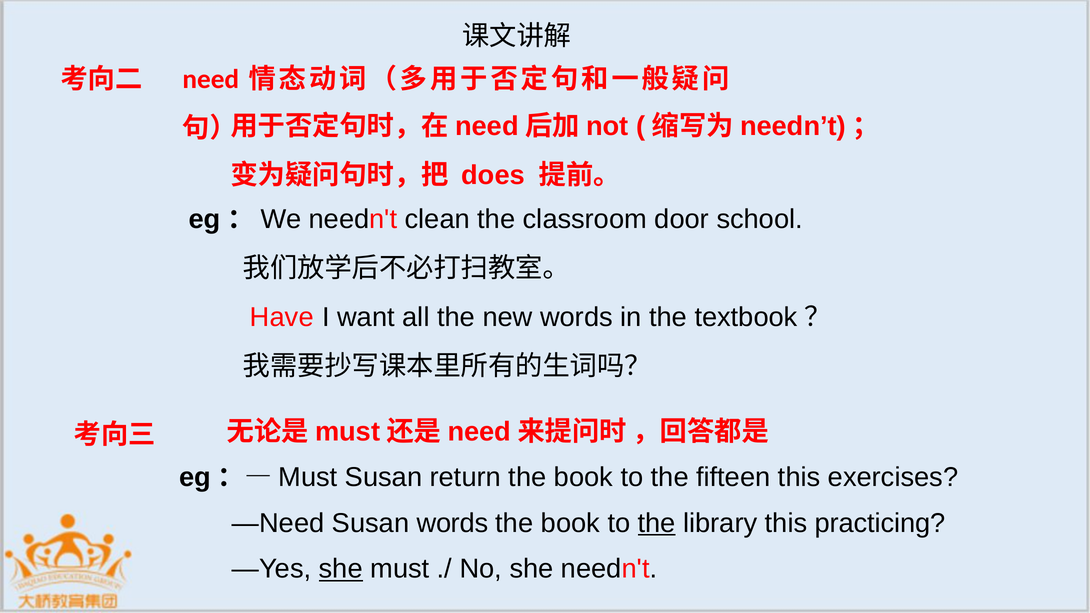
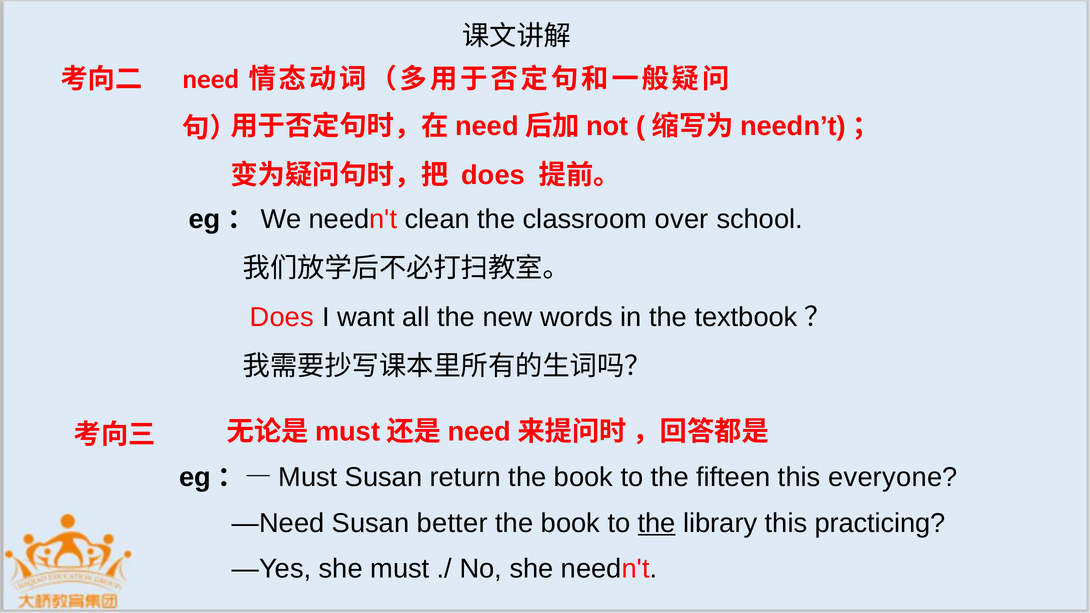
door: door -> over
Have at (282, 317): Have -> Does
exercises: exercises -> everyone
Susan words: words -> better
she at (341, 569) underline: present -> none
